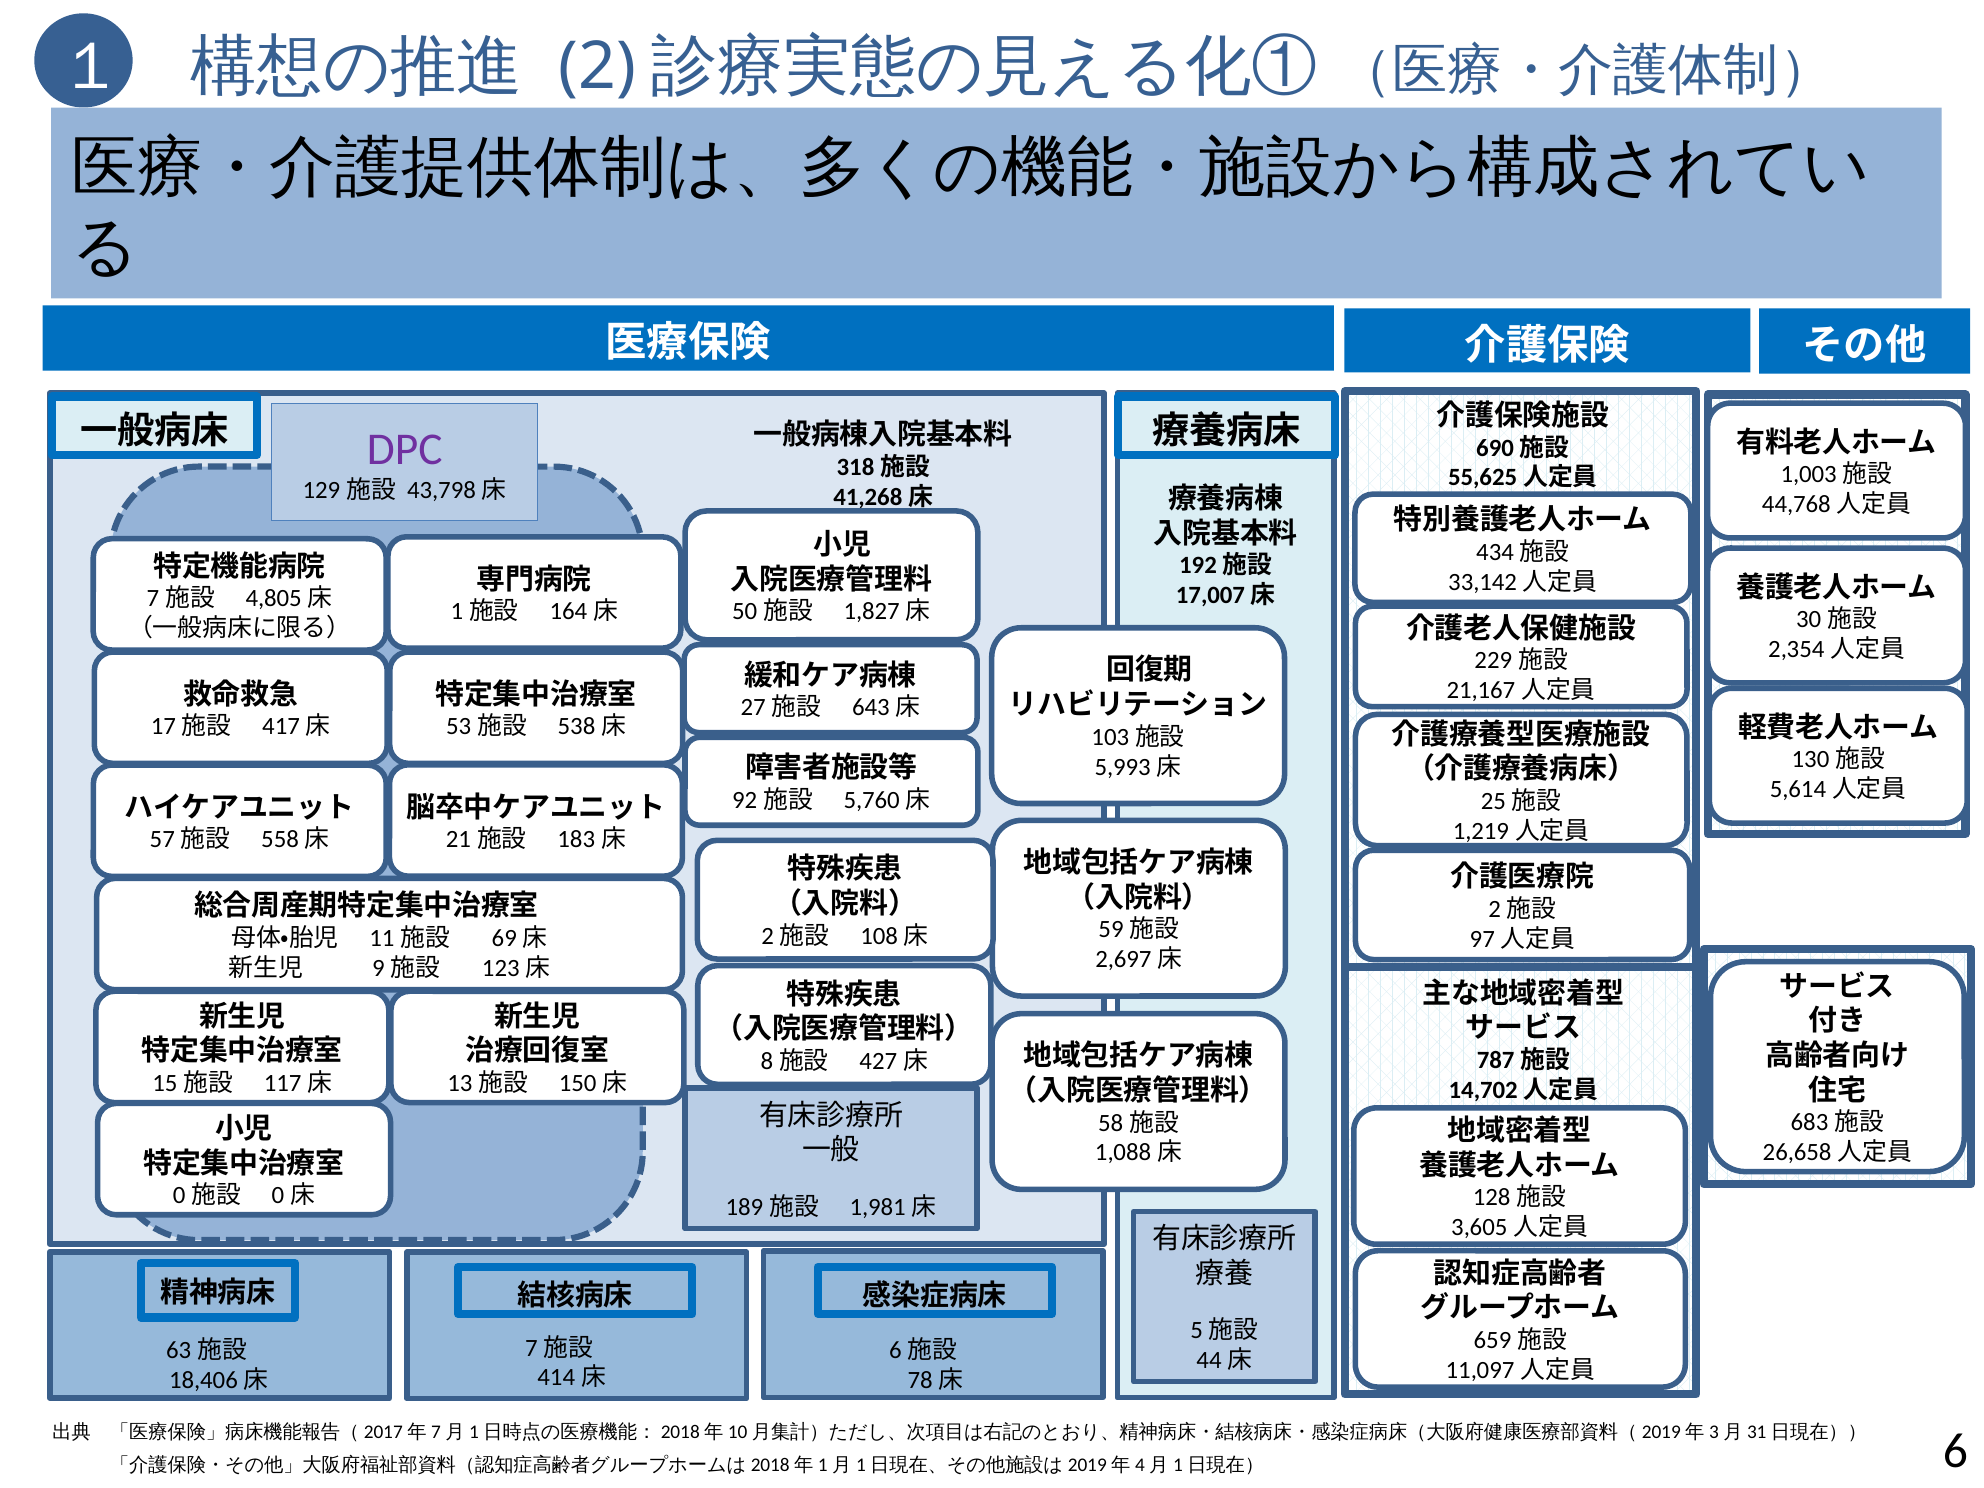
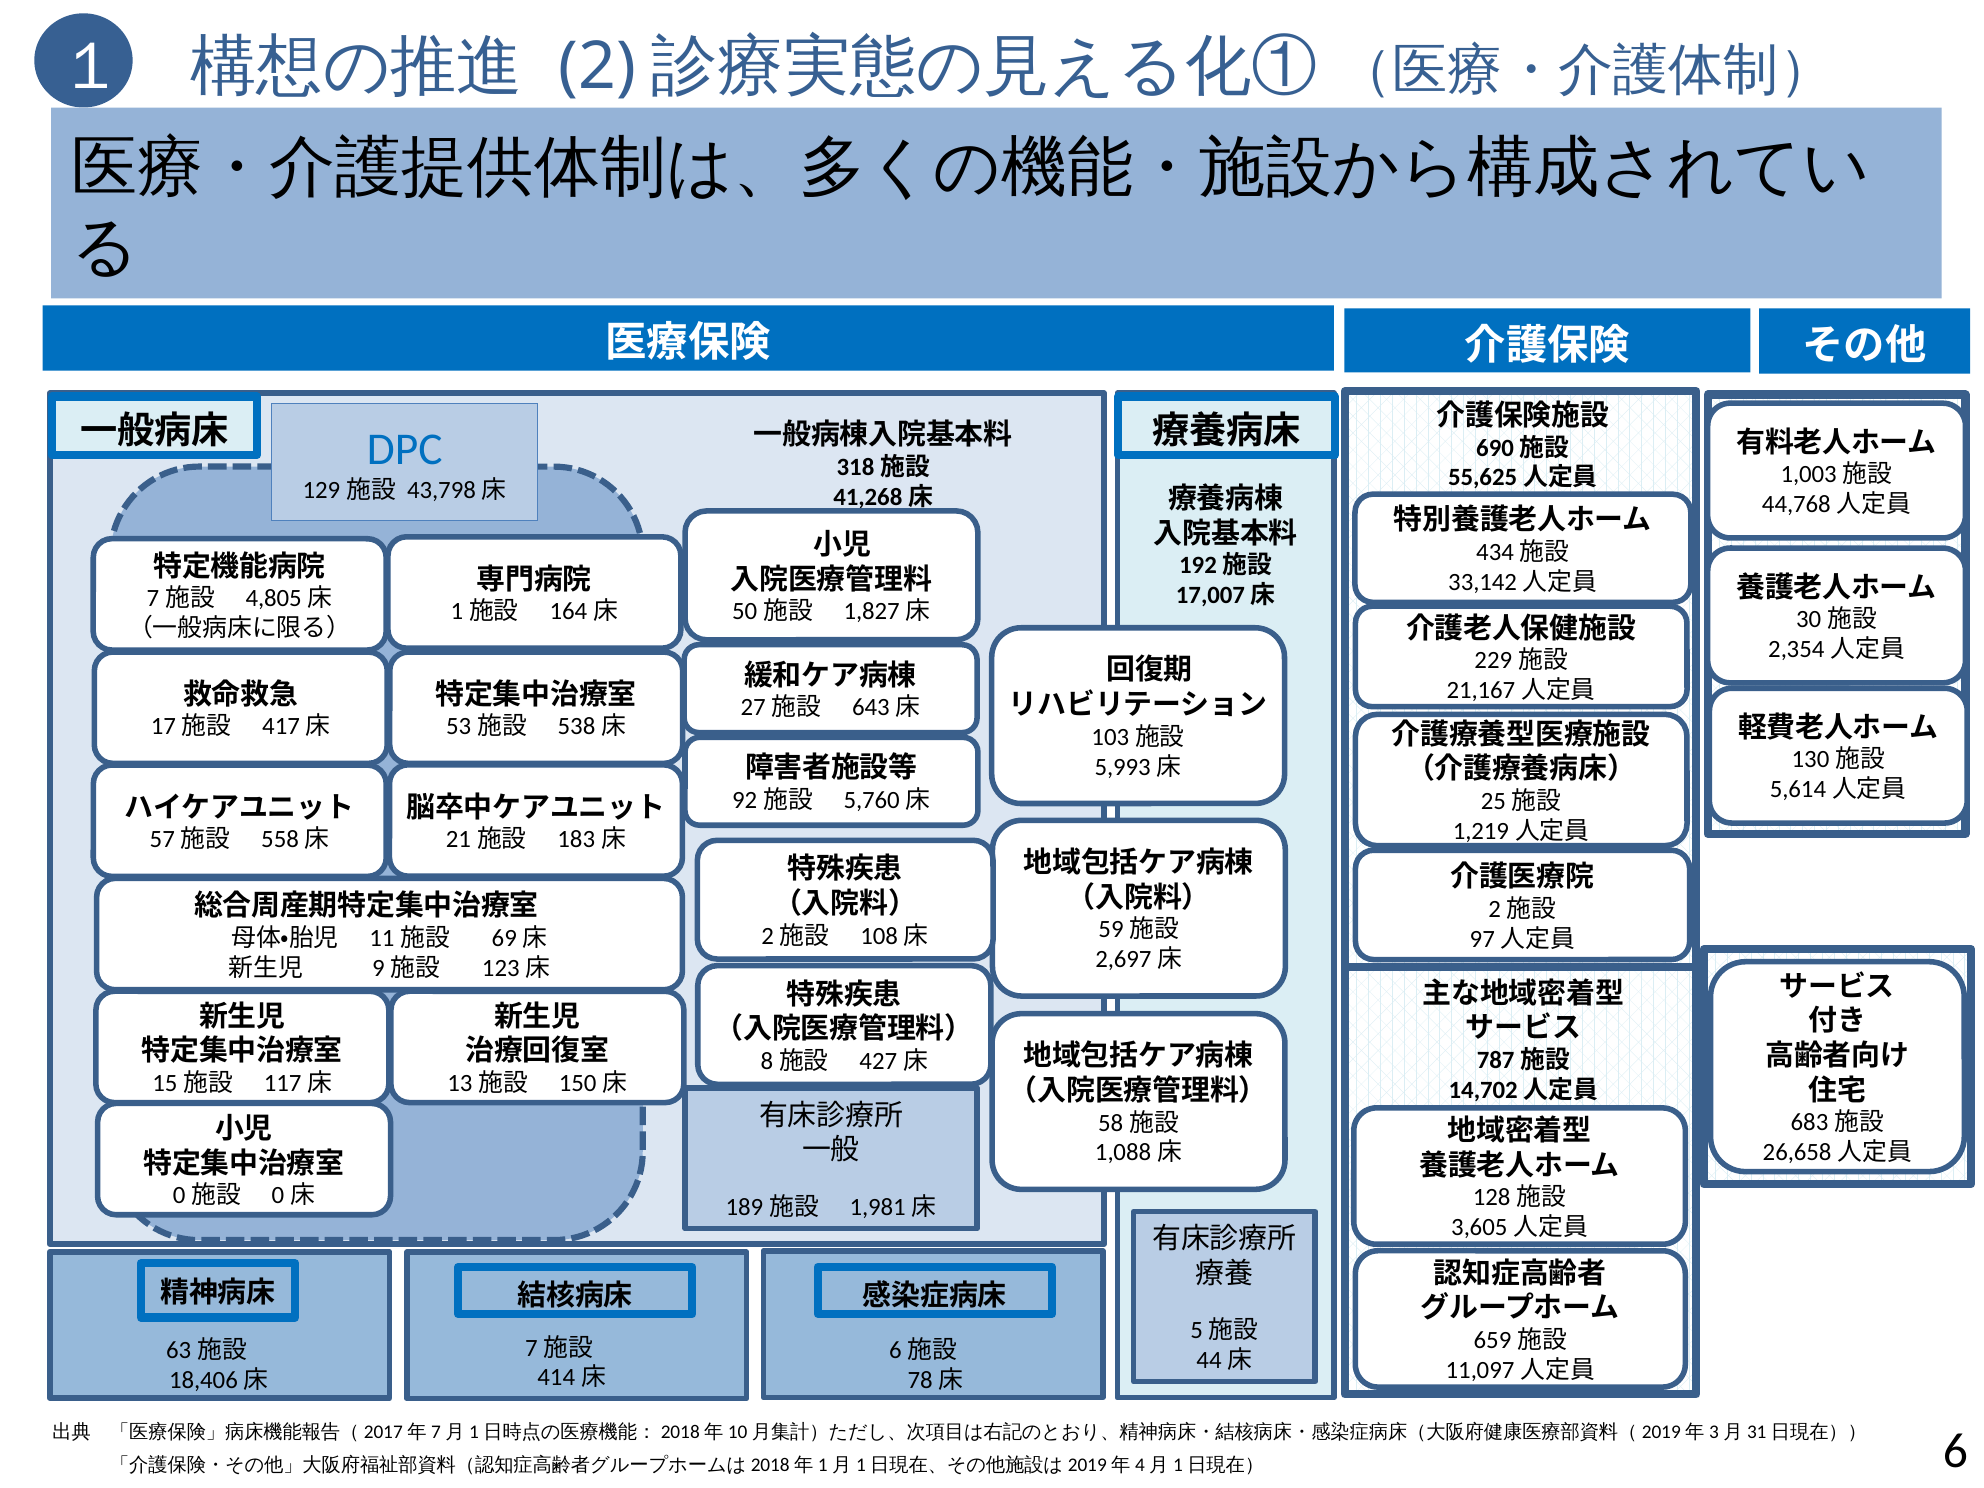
DPC colour: purple -> blue
